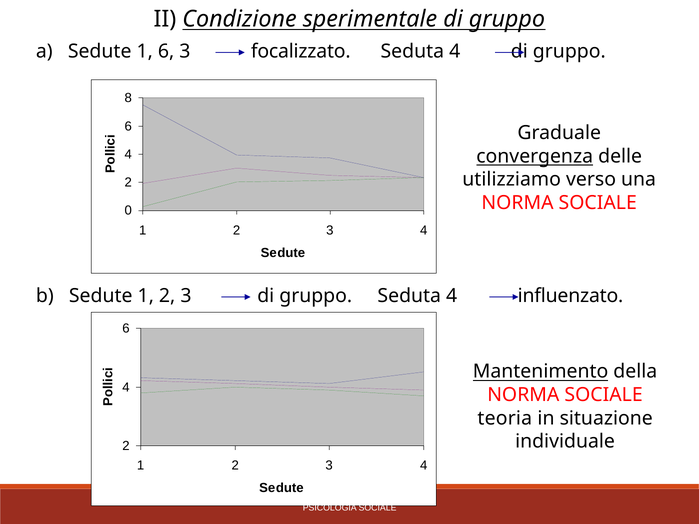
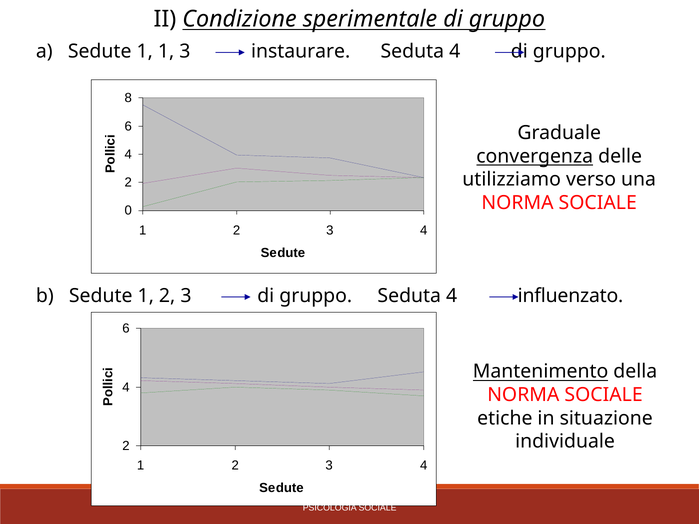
1 6: 6 -> 1
focalizzato: focalizzato -> instaurare
teoria: teoria -> etiche
